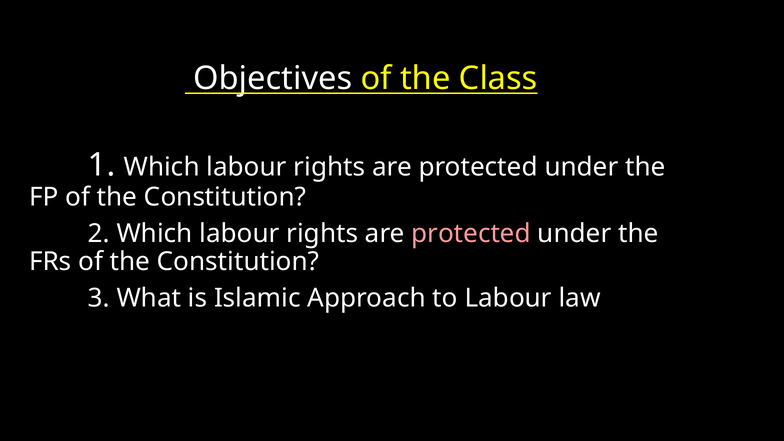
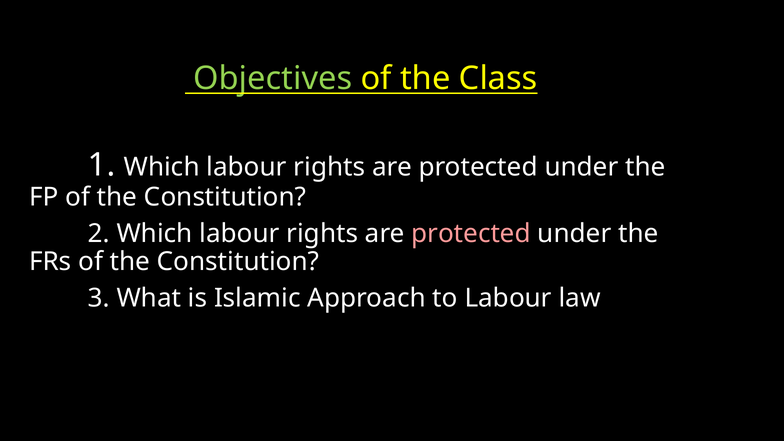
Objectives colour: white -> light green
